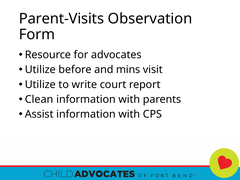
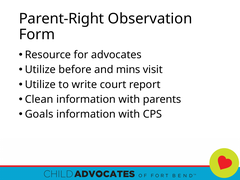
Parent-Visits: Parent-Visits -> Parent-Right
Assist: Assist -> Goals
